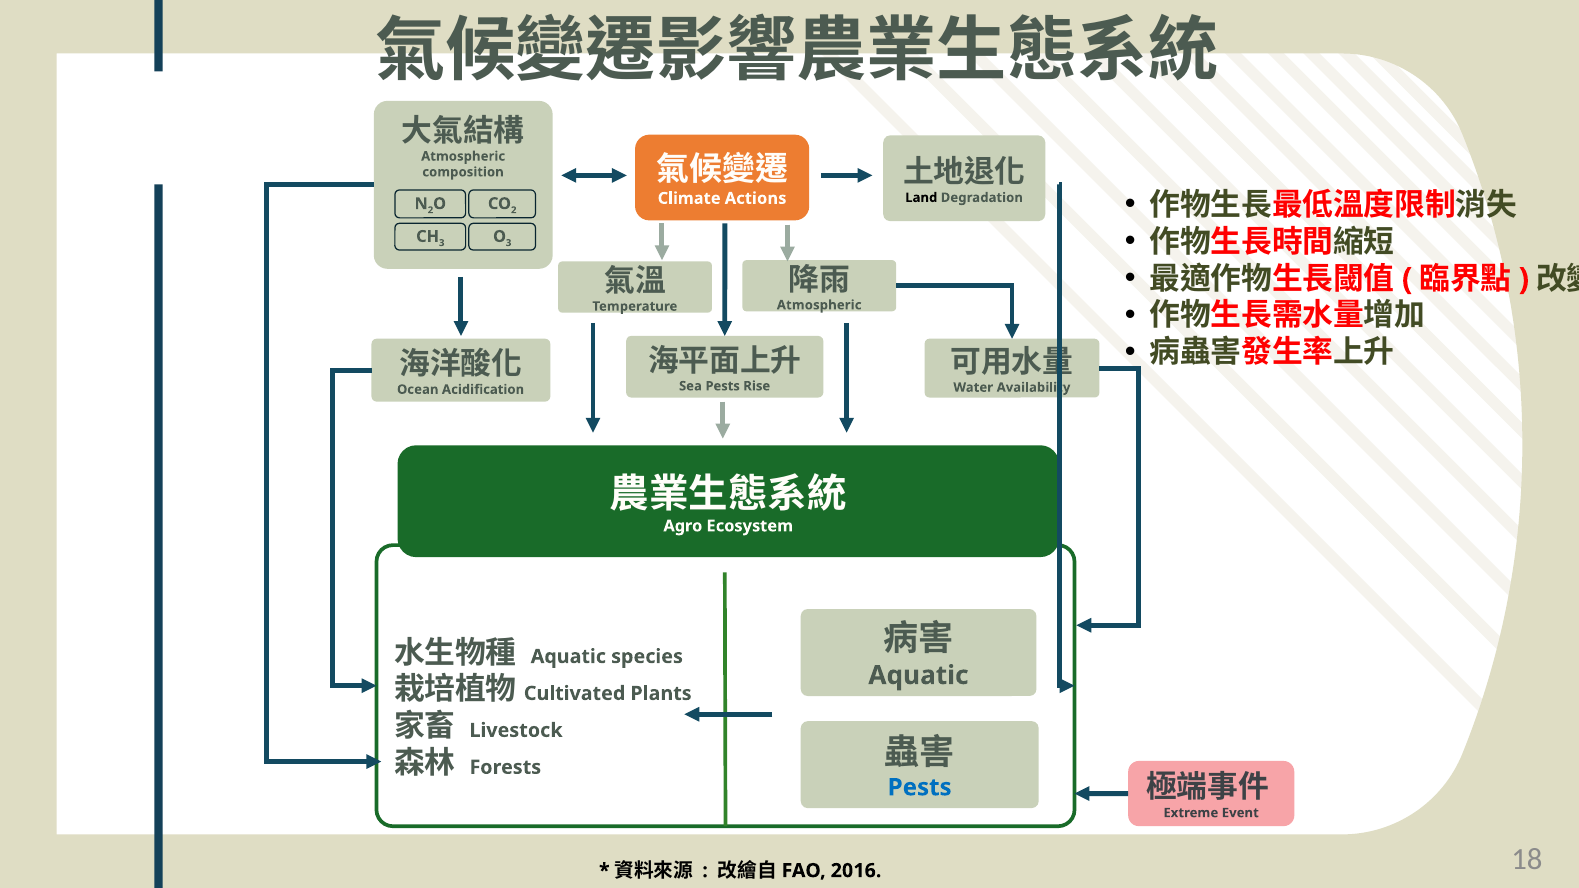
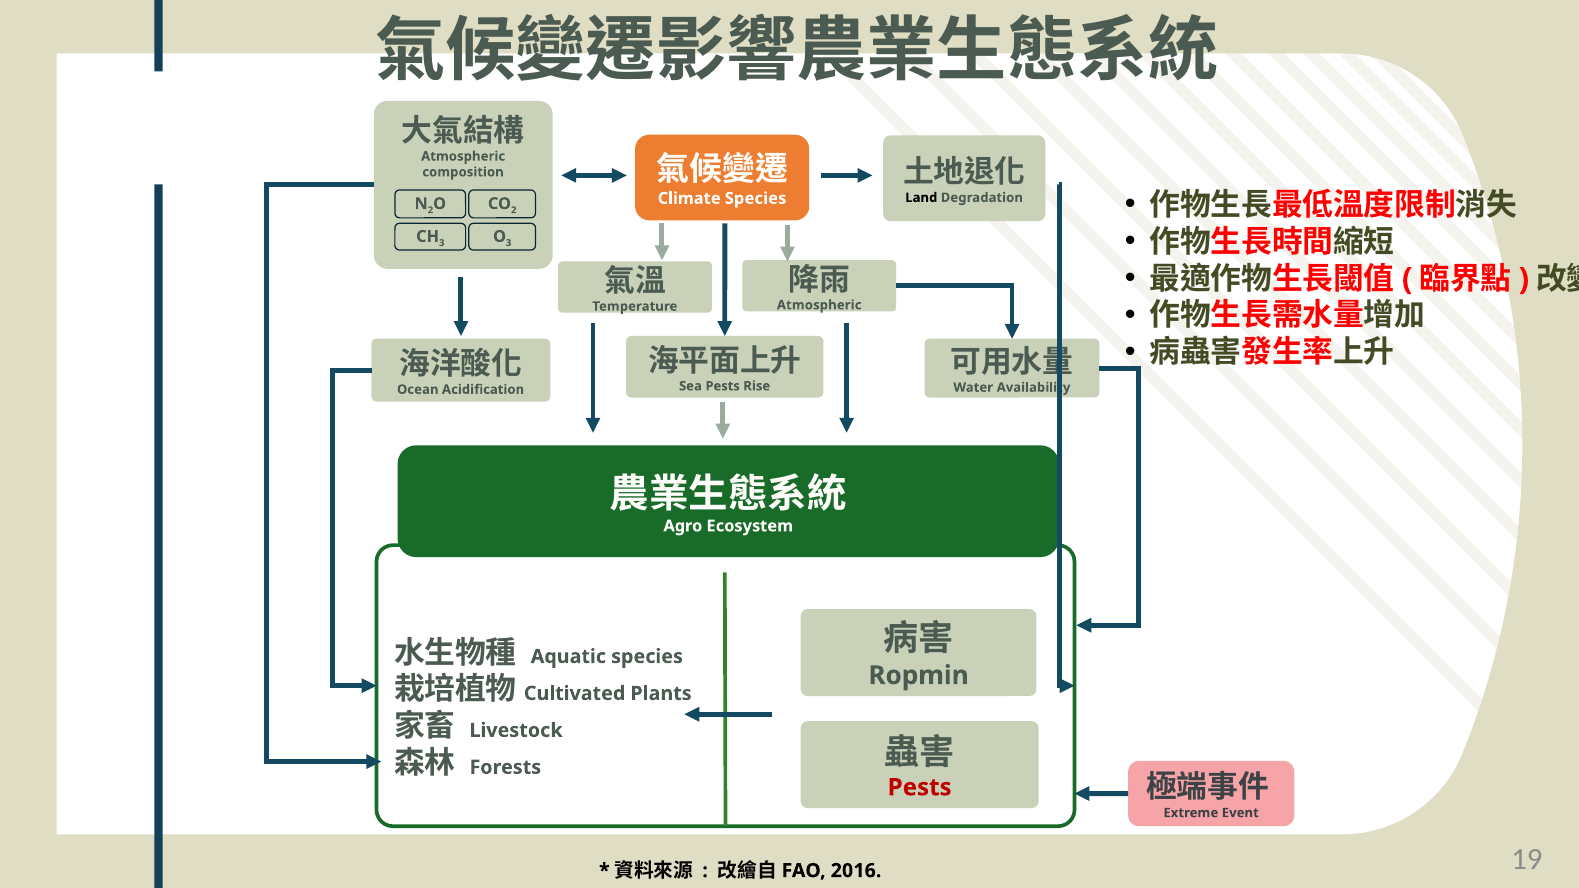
Climate Actions: Actions -> Species
Aquatic at (918, 676): Aquatic -> Ropmin
Pests at (920, 788) colour: blue -> red
18: 18 -> 19
